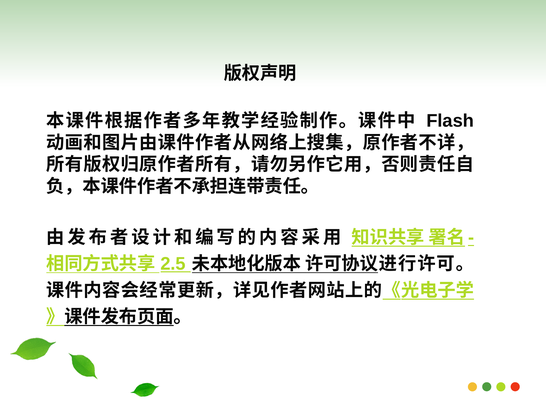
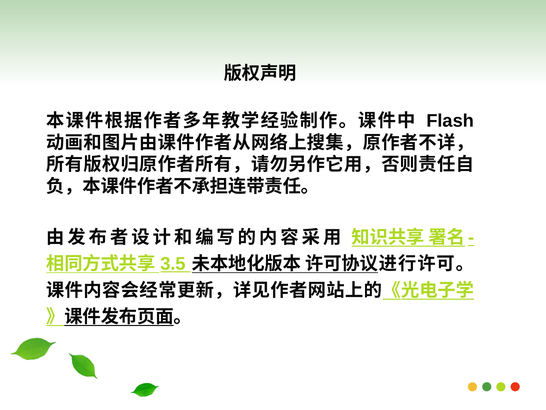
2.5: 2.5 -> 3.5
